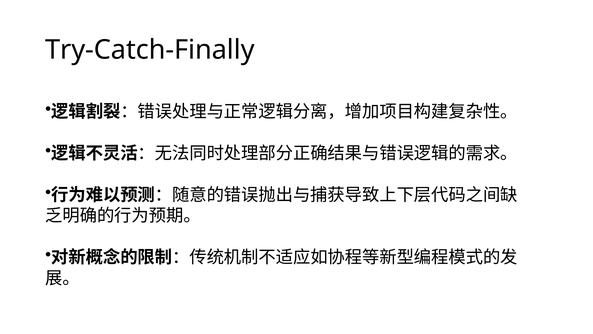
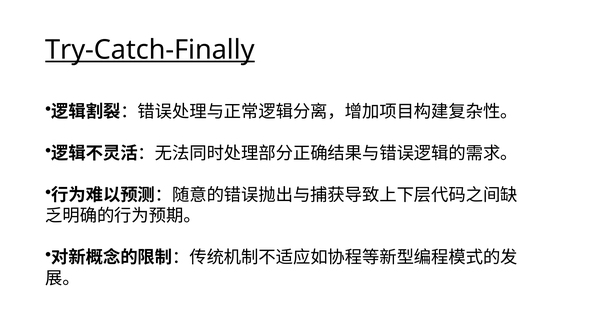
Try-Catch-Finally underline: none -> present
